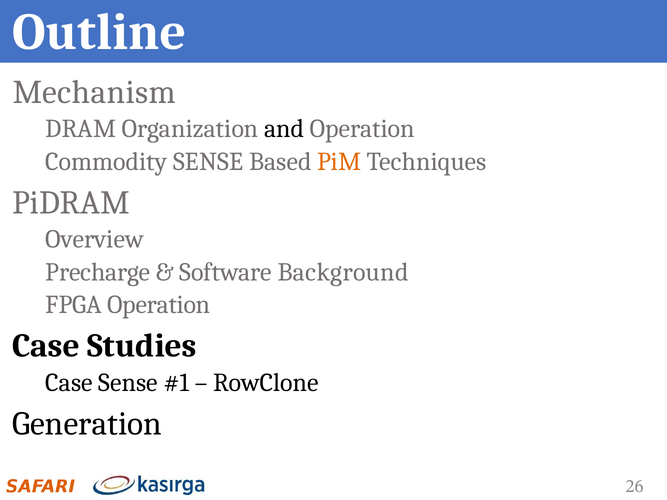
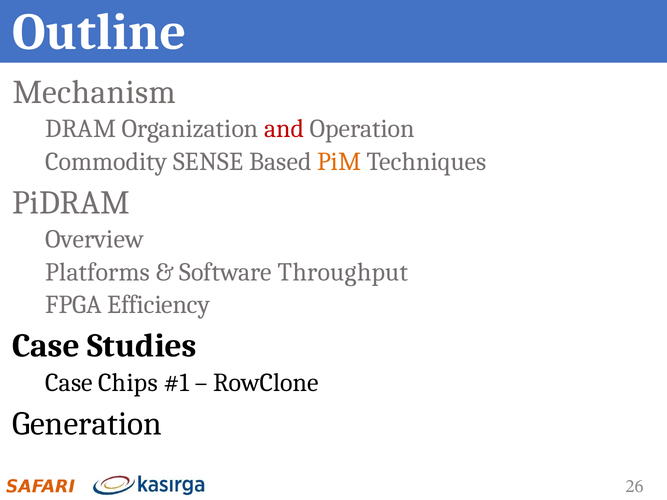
and colour: black -> red
Precharge: Precharge -> Platforms
Background: Background -> Throughput
FPGA Operation: Operation -> Efficiency
Case Sense: Sense -> Chips
